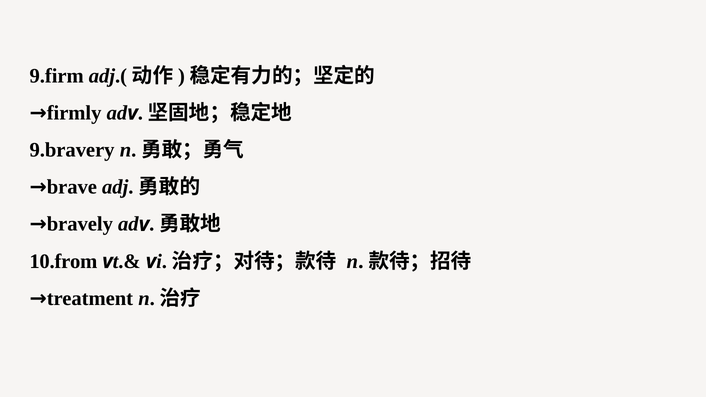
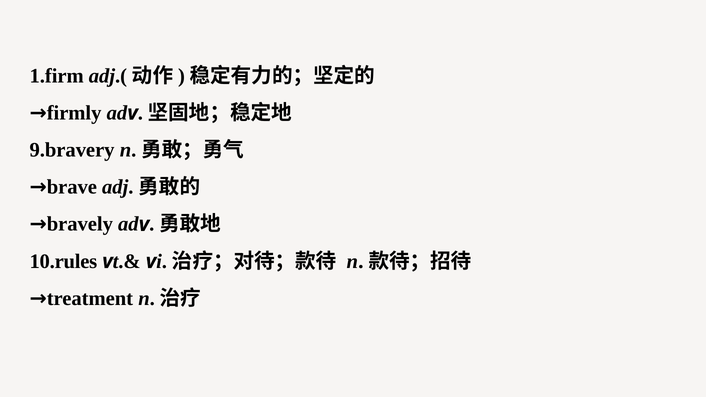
9.firm: 9.firm -> 1.firm
10.from: 10.from -> 10.rules
